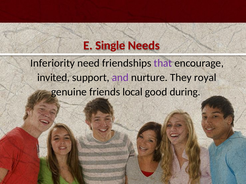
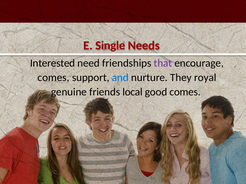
Inferiority: Inferiority -> Interested
invited at (54, 78): invited -> comes
and colour: purple -> blue
good during: during -> comes
